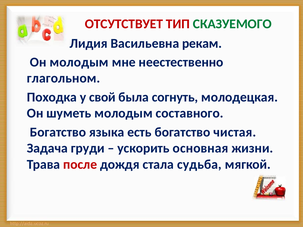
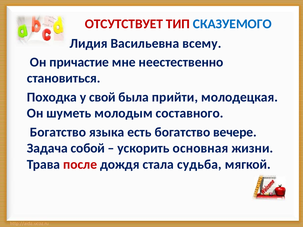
СКАЗУЕМОГО colour: green -> blue
рекам: рекам -> всему
Он молодым: молодым -> причастие
глагольном: глагольном -> становиться
согнуть: согнуть -> прийти
чистая: чистая -> вечере
груди: груди -> собой
